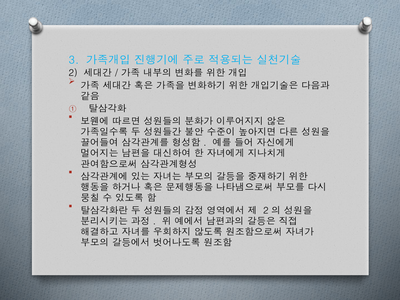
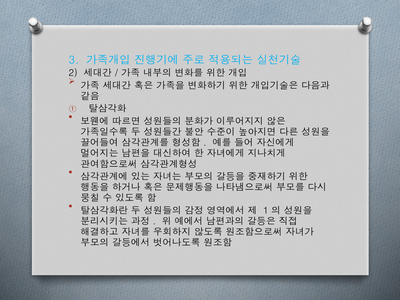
2 at (266, 211): 2 -> 1
